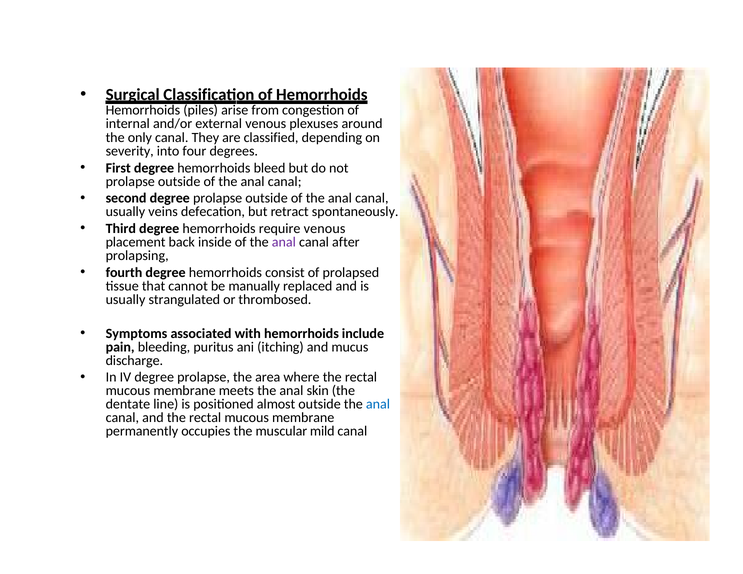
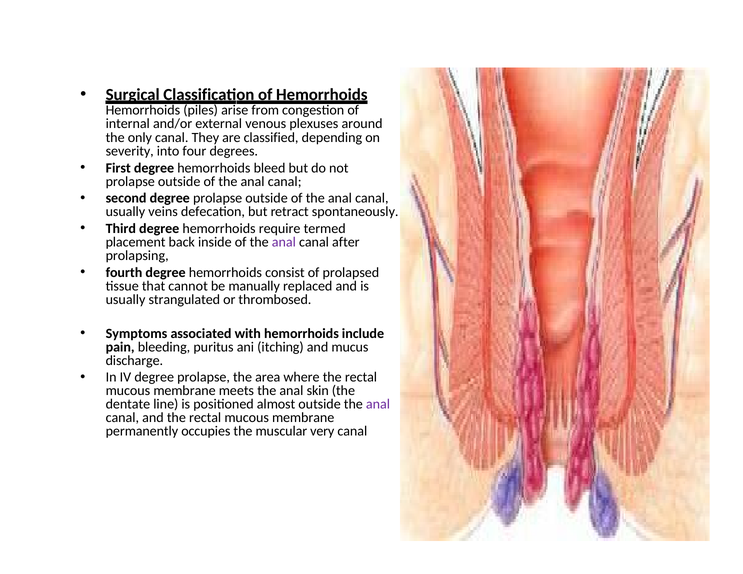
require venous: venous -> termed
anal at (378, 404) colour: blue -> purple
mild: mild -> very
